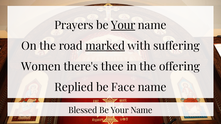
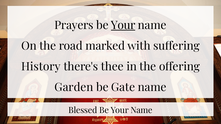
marked underline: present -> none
Women: Women -> History
Replied: Replied -> Garden
Face: Face -> Gate
